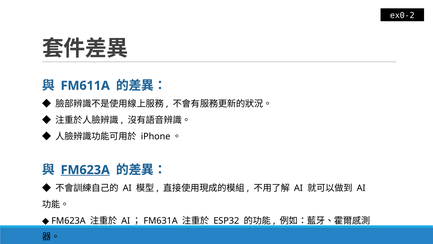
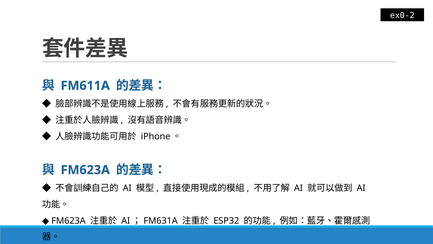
FM623A at (85, 170) underline: present -> none
